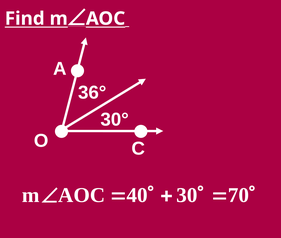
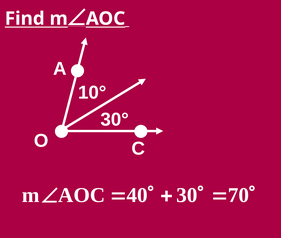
36°: 36° -> 10°
